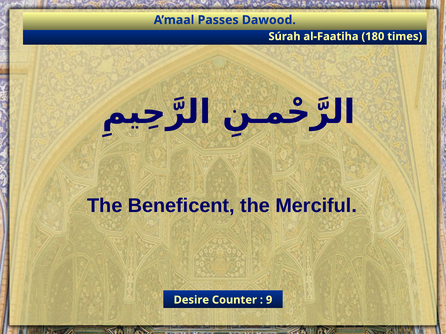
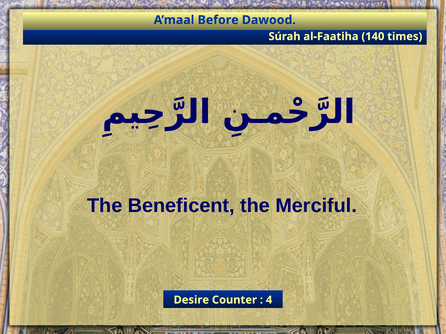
Passes: Passes -> Before
180: 180 -> 140
9: 9 -> 4
